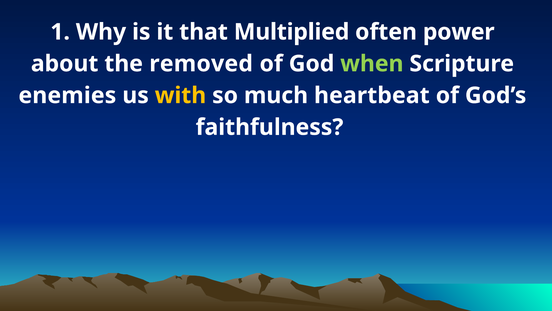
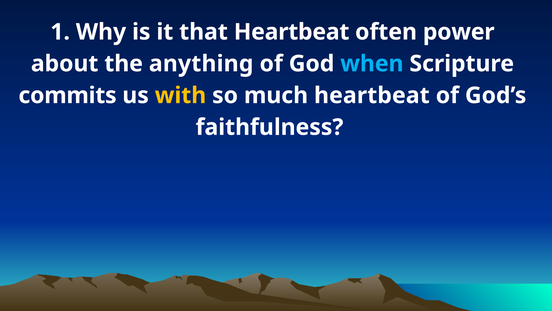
that Multiplied: Multiplied -> Heartbeat
removed: removed -> anything
when colour: light green -> light blue
enemies: enemies -> commits
